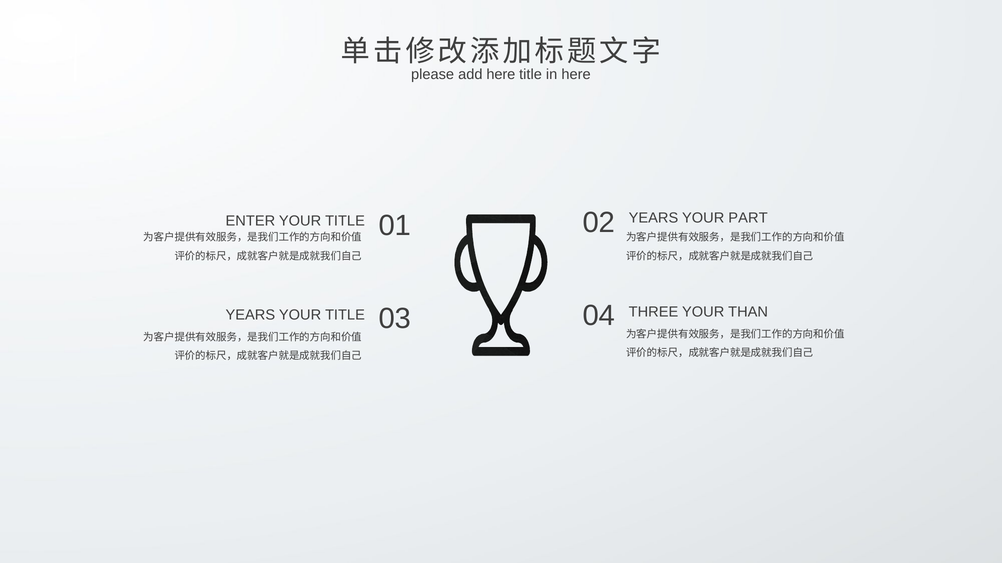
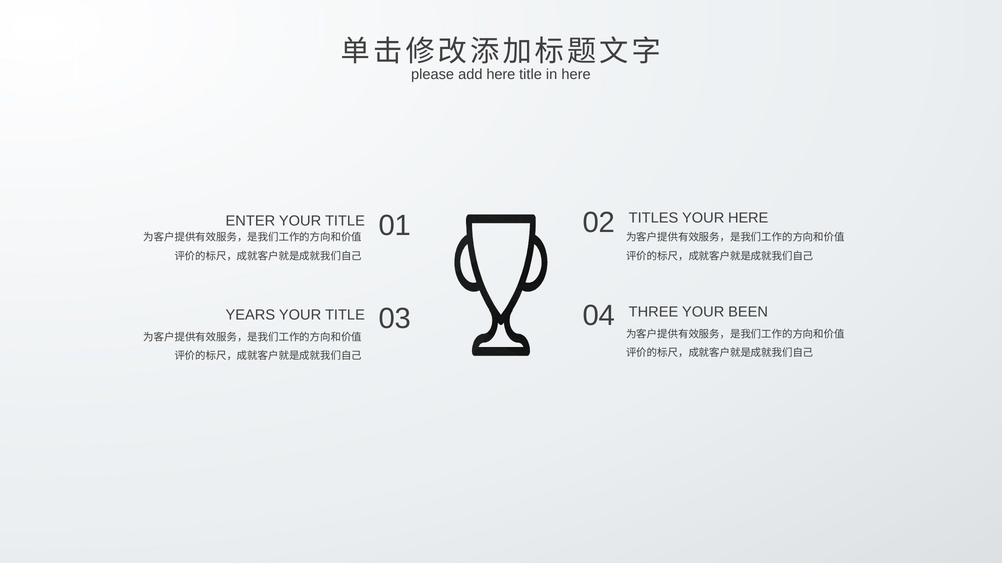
YEARS at (653, 218): YEARS -> TITLES
YOUR PART: PART -> HERE
THAN: THAN -> BEEN
